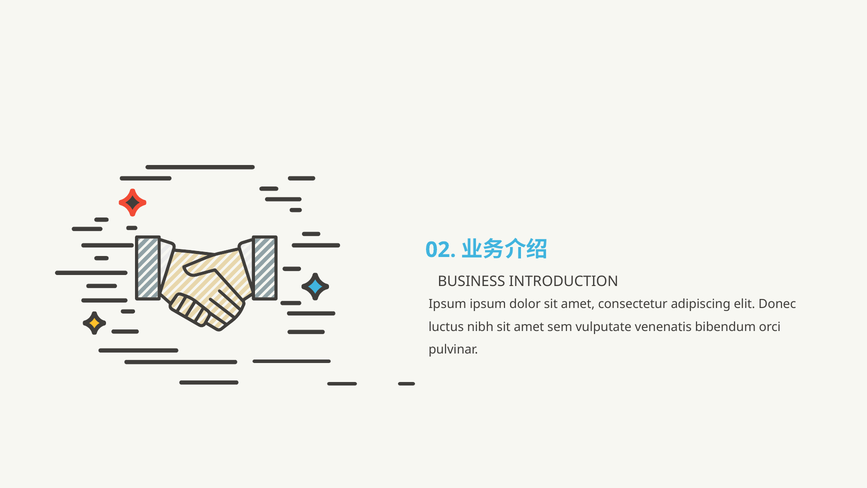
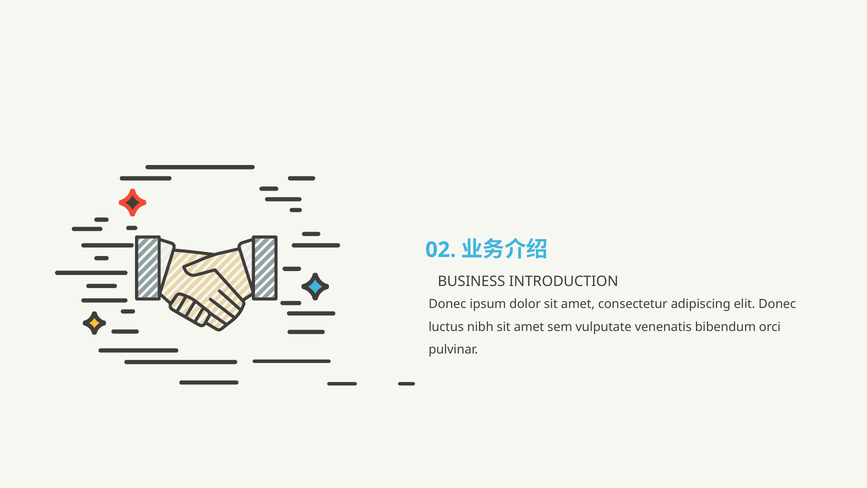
Ipsum at (447, 304): Ipsum -> Donec
